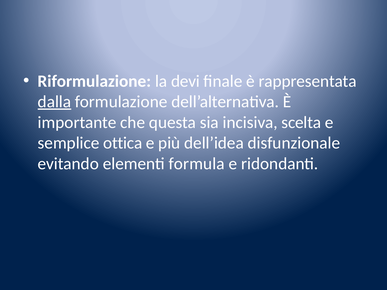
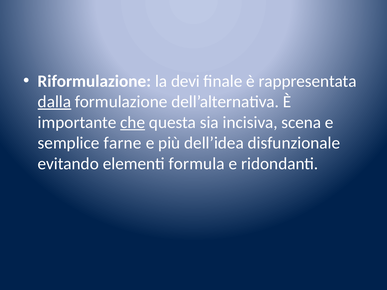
che underline: none -> present
scelta: scelta -> scena
ottica: ottica -> farne
